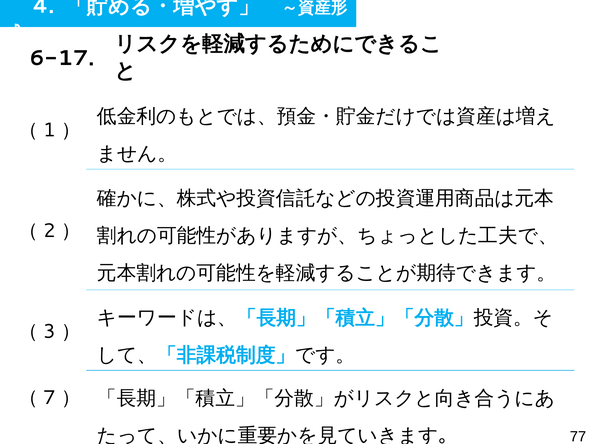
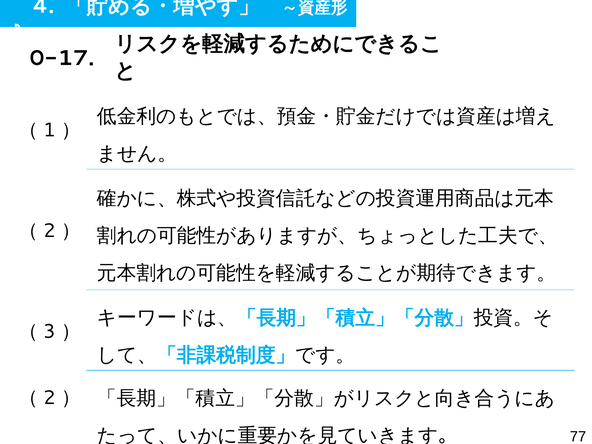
6-17: 6-17 -> 0-17
7 at (49, 398): 7 -> 2
